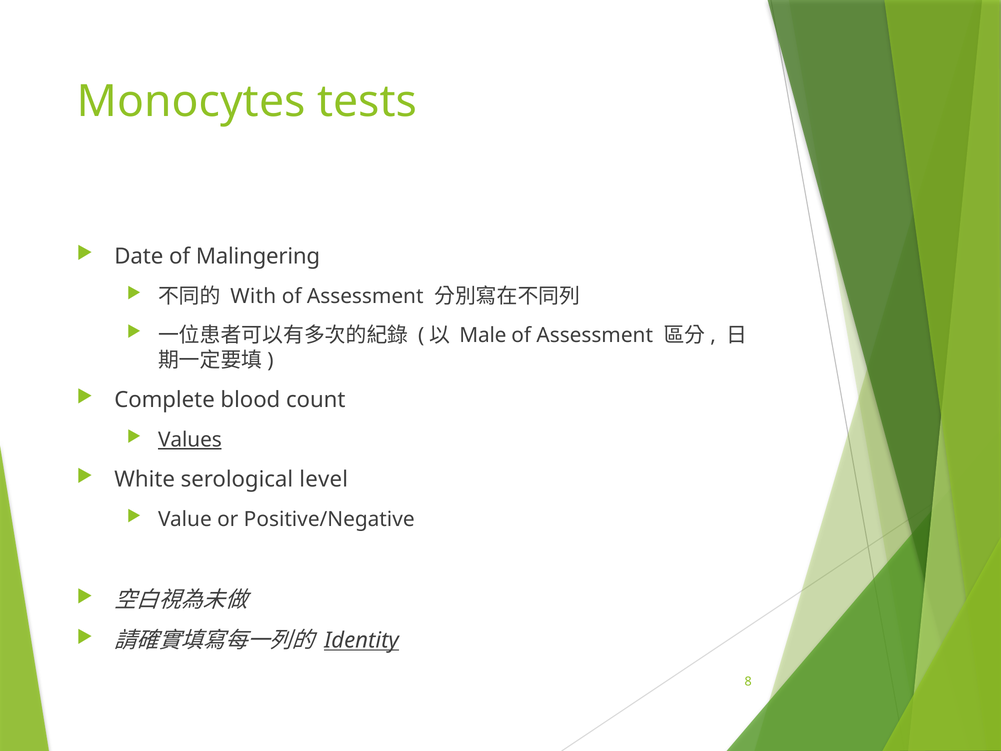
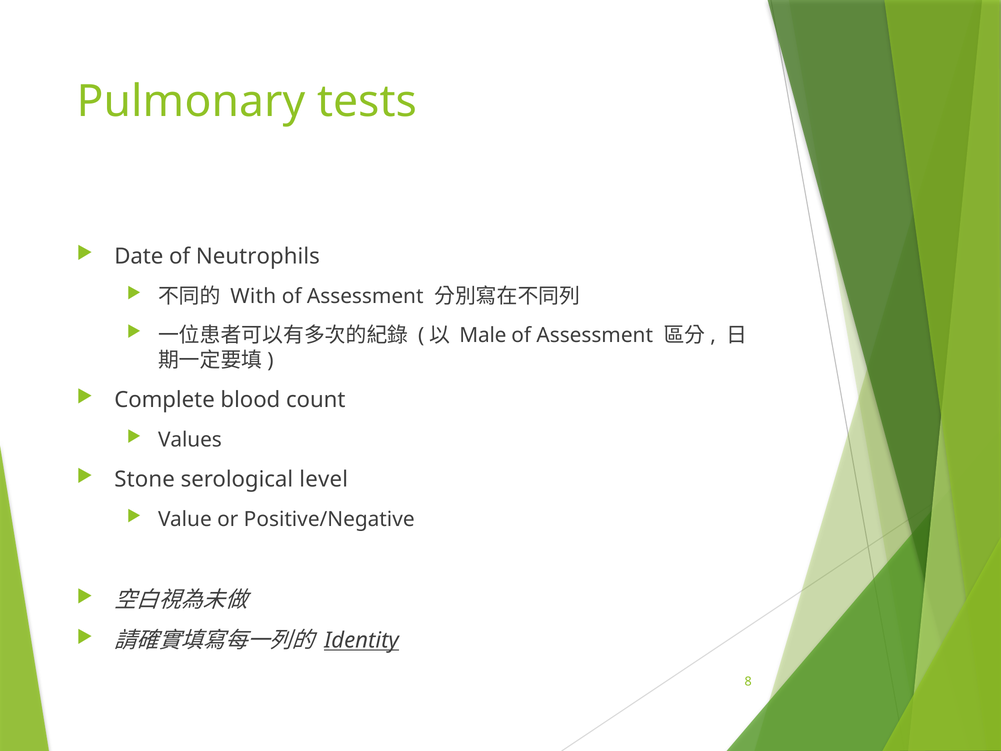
Monocytes: Monocytes -> Pulmonary
Malingering: Malingering -> Neutrophils
Values underline: present -> none
White: White -> Stone
